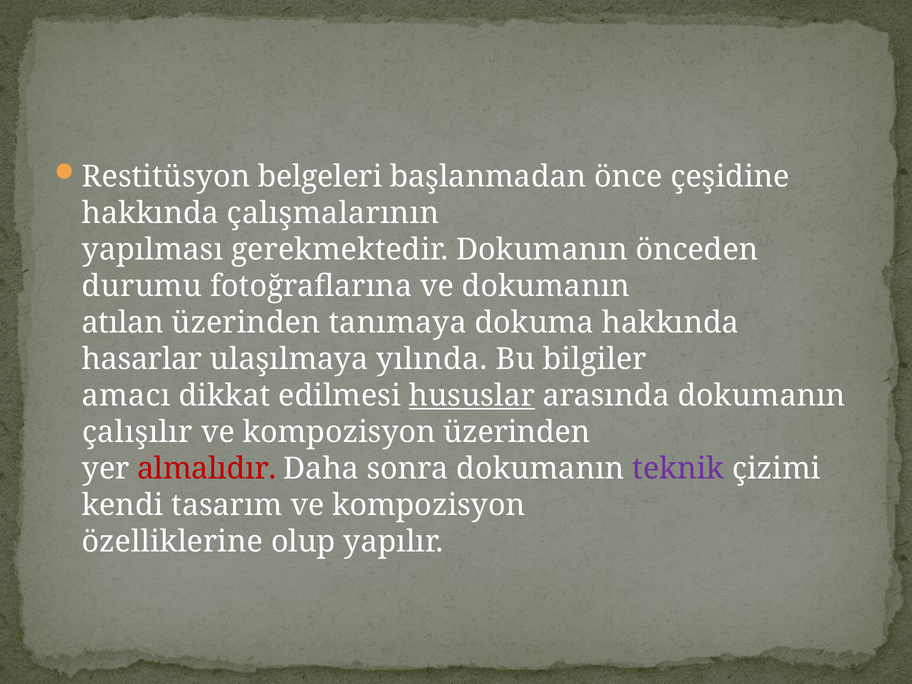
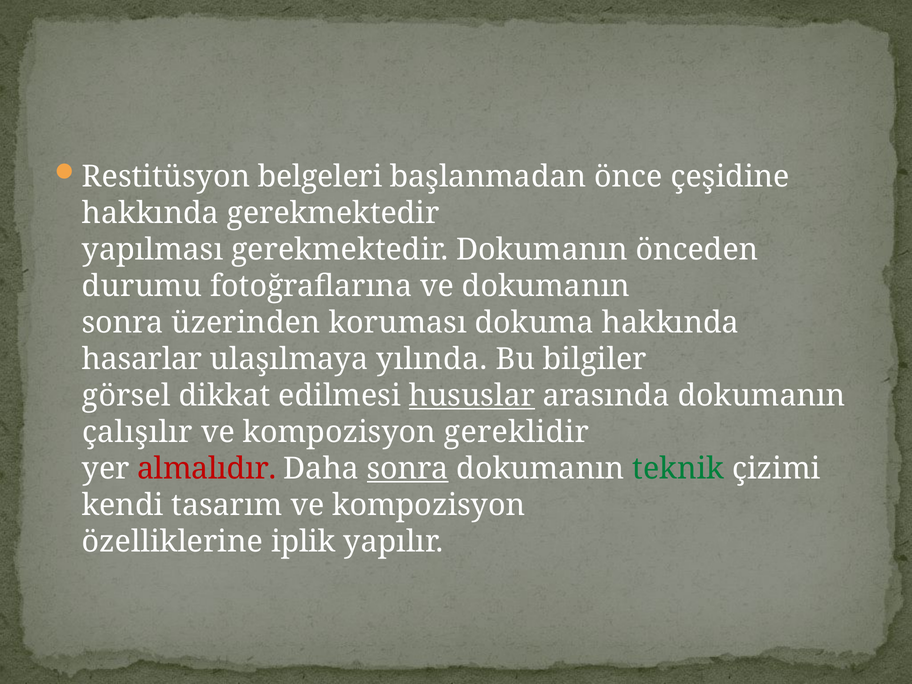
hakkında çalışmalarının: çalışmalarının -> gerekmektedir
atılan at (123, 323): atılan -> sonra
tanımaya: tanımaya -> koruması
amacı: amacı -> görsel
kompozisyon üzerinden: üzerinden -> gereklidir
sonra at (408, 469) underline: none -> present
teknik colour: purple -> green
olup: olup -> iplik
